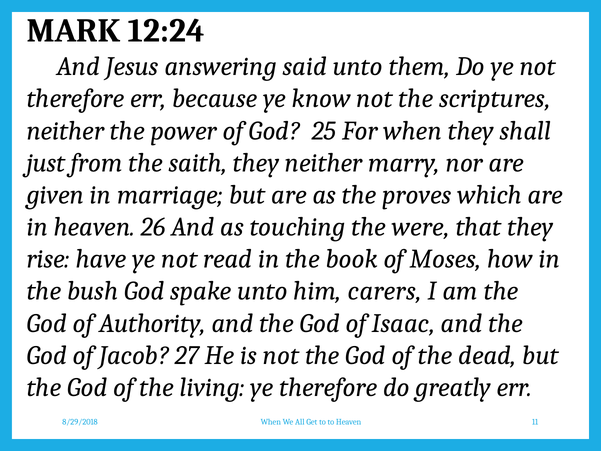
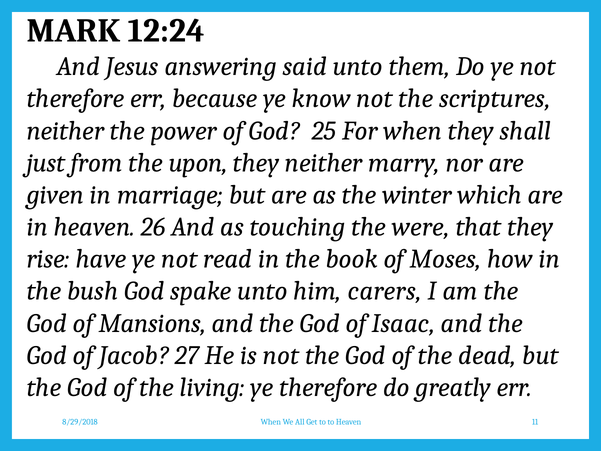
saith: saith -> upon
proves: proves -> winter
Authority: Authority -> Mansions
